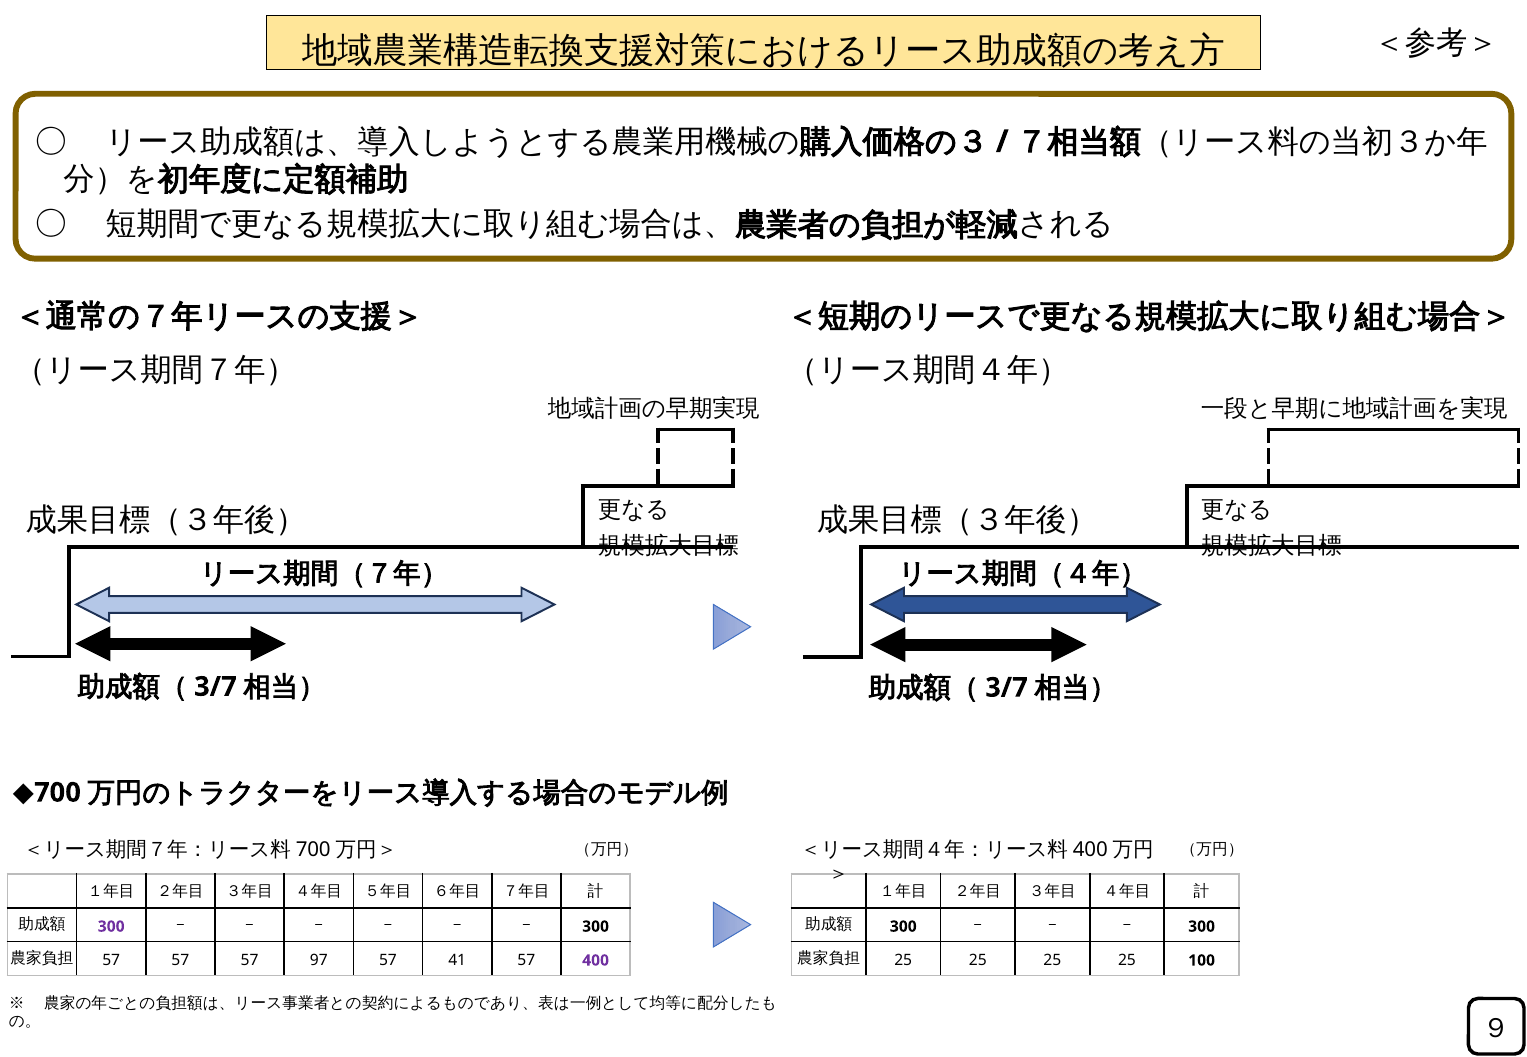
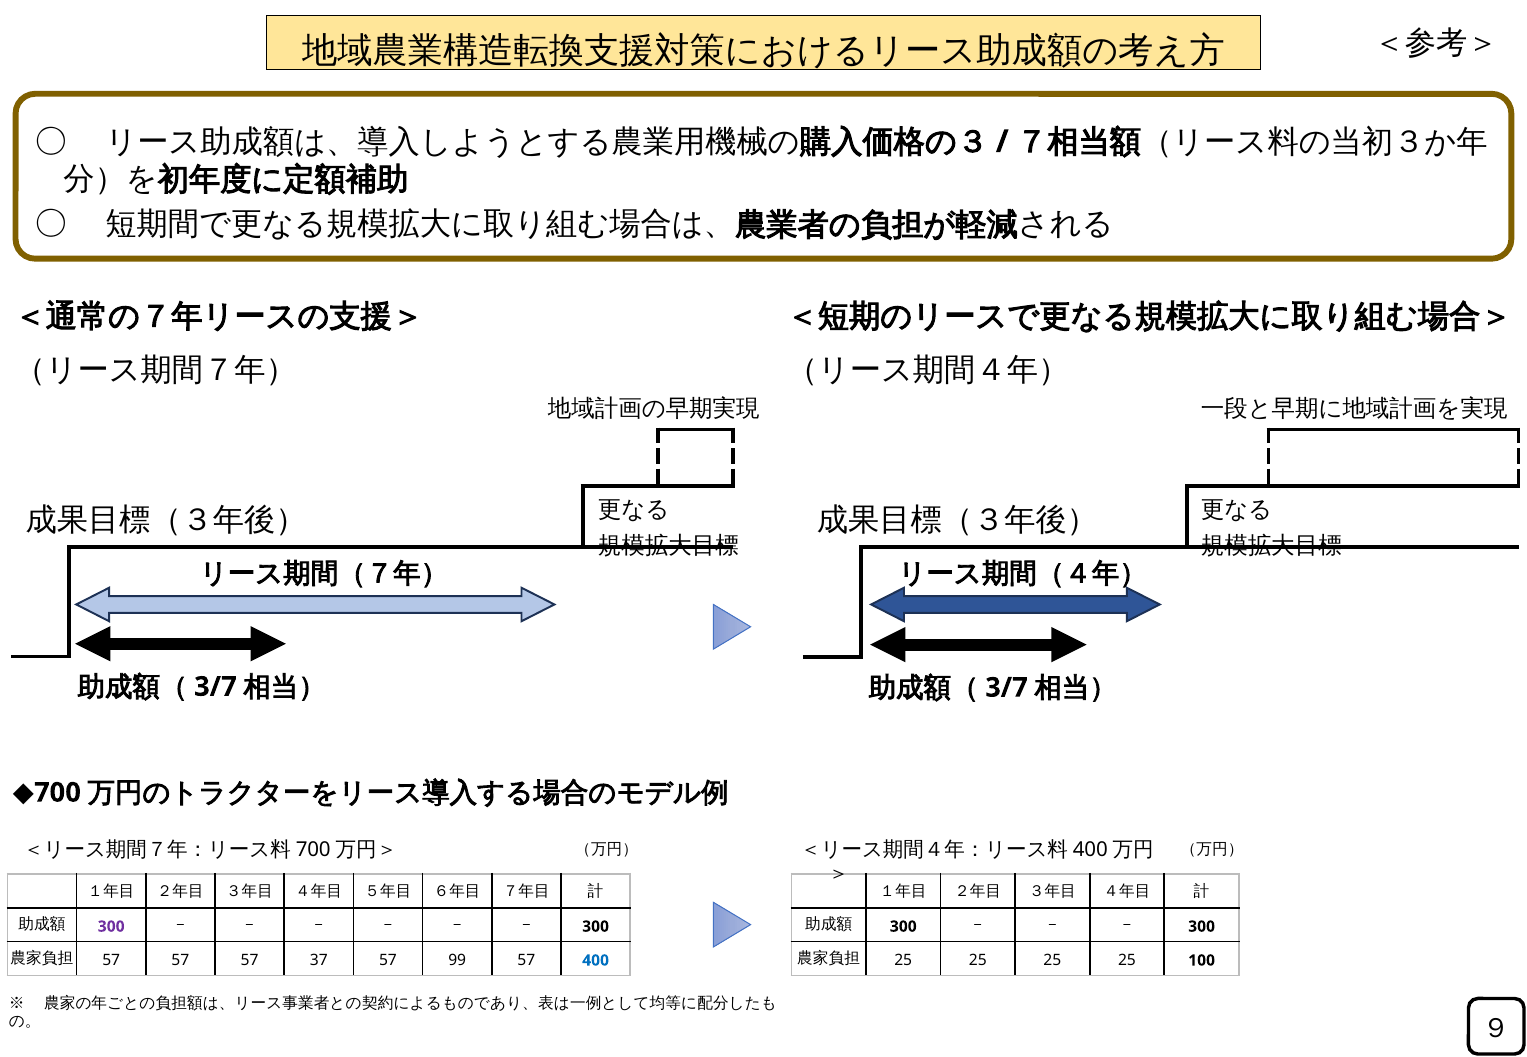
97: 97 -> 37
41: 41 -> 99
400 colour: purple -> blue
